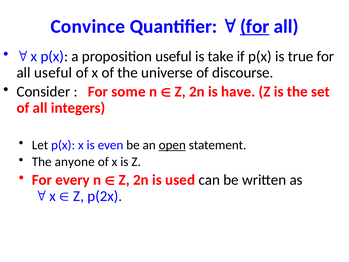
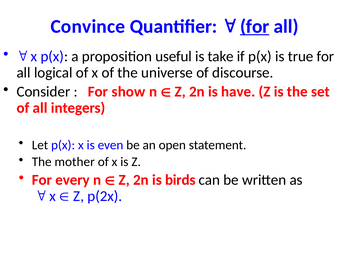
all useful: useful -> logical
some: some -> show
open underline: present -> none
anyone: anyone -> mother
used: used -> birds
